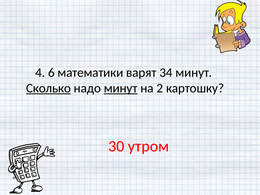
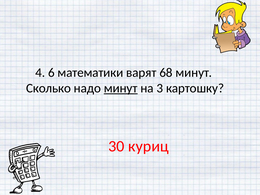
34: 34 -> 68
Сколько underline: present -> none
2: 2 -> 3
утром: утром -> куриц
